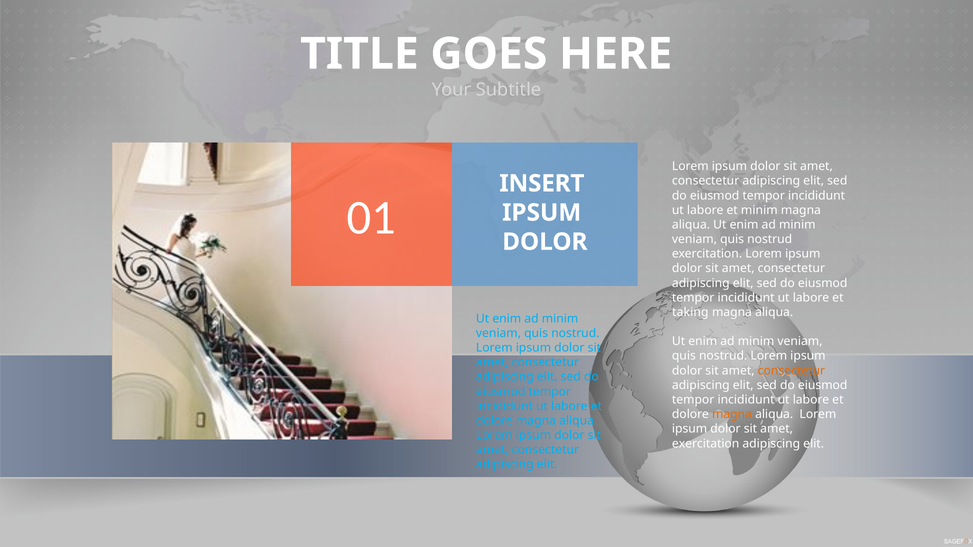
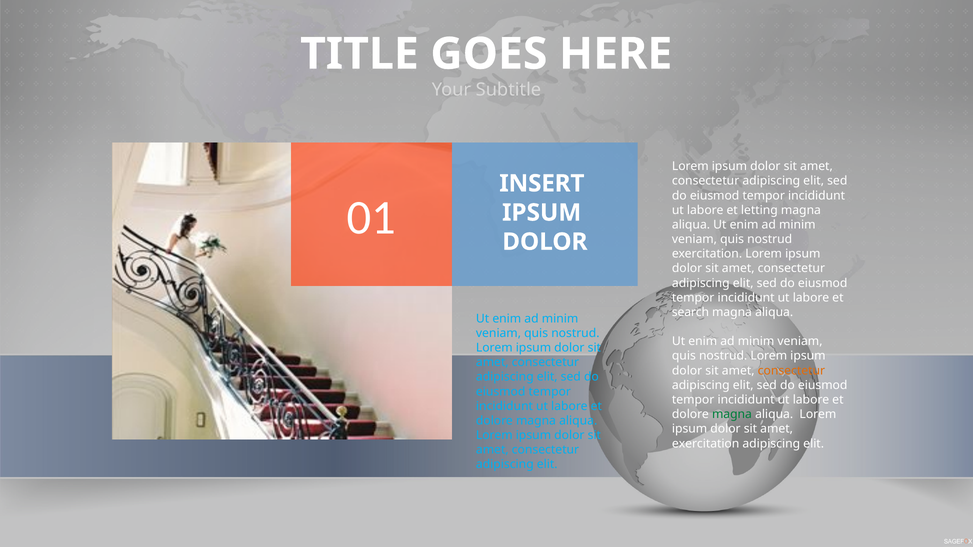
et minim: minim -> letting
taking: taking -> search
magna at (732, 415) colour: orange -> green
